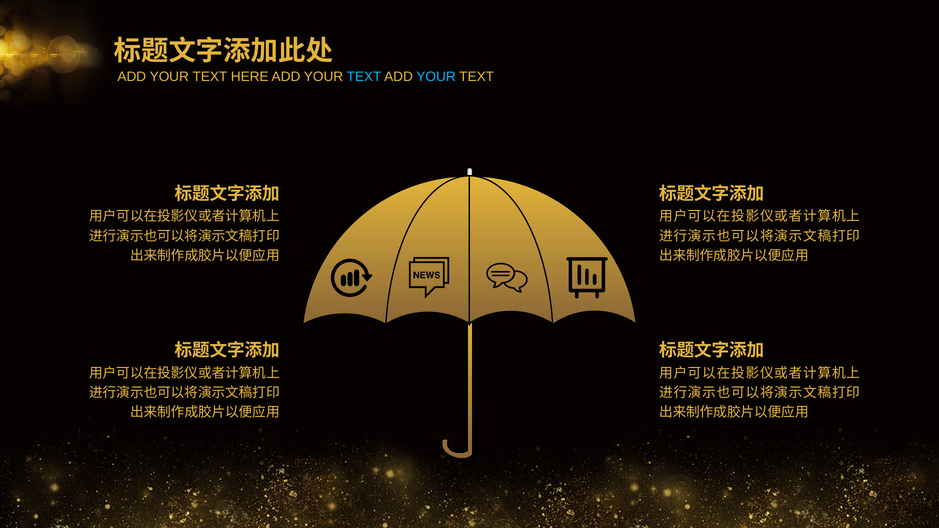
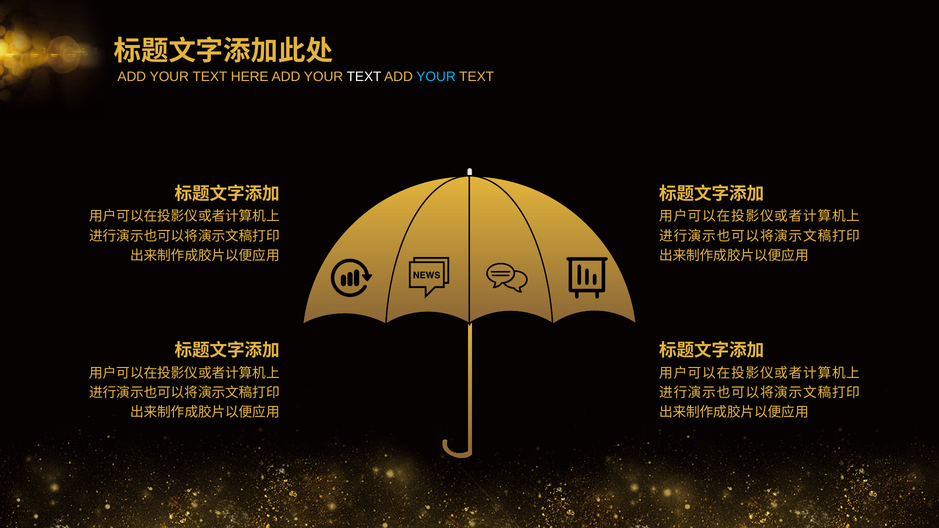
TEXT at (364, 77) colour: light blue -> white
